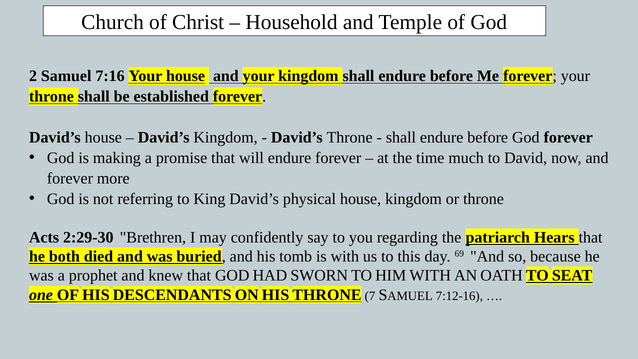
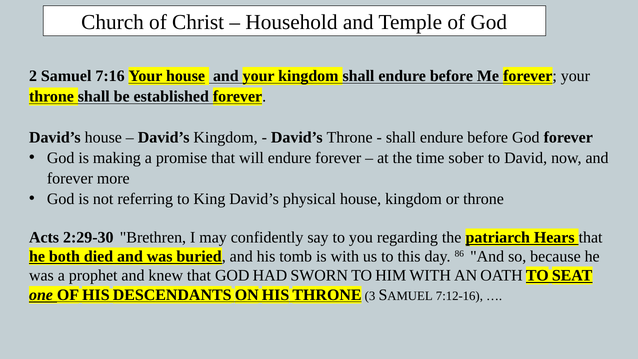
much: much -> sober
69: 69 -> 86
7: 7 -> 3
